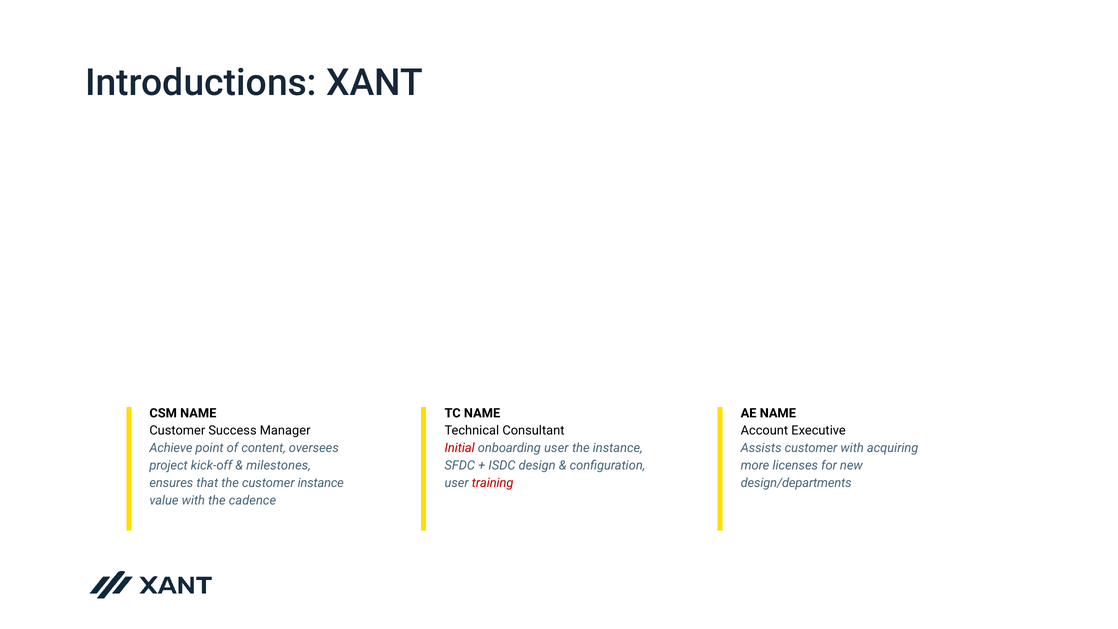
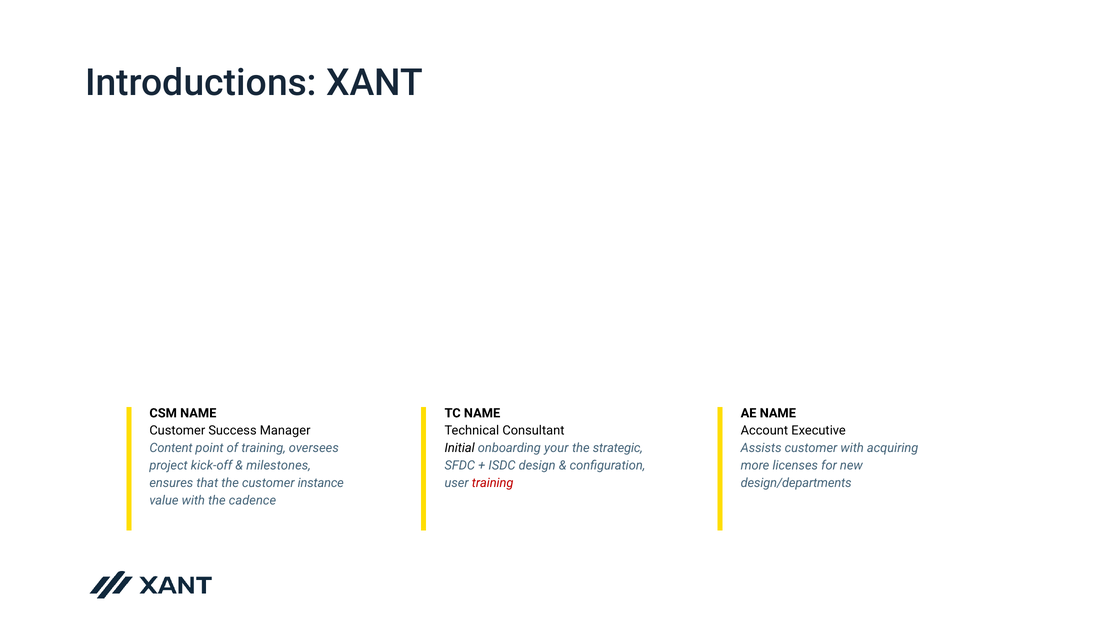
Achieve: Achieve -> Content
of content: content -> training
Initial colour: red -> black
onboarding user: user -> your
the instance: instance -> strategic
